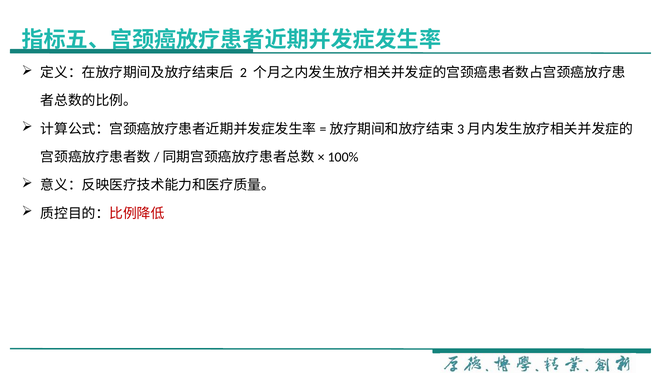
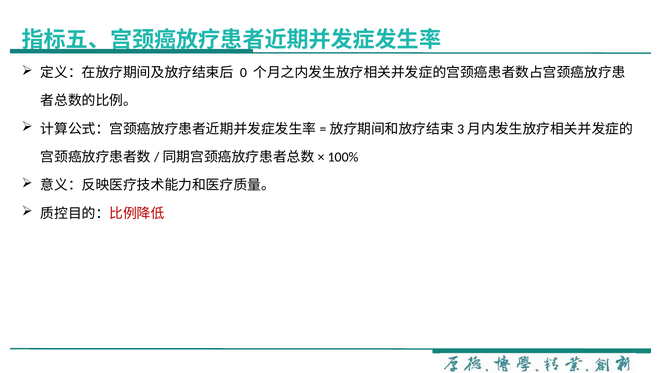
2: 2 -> 0
